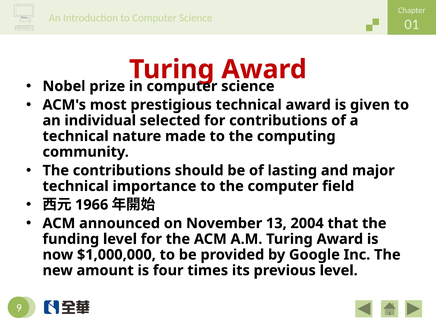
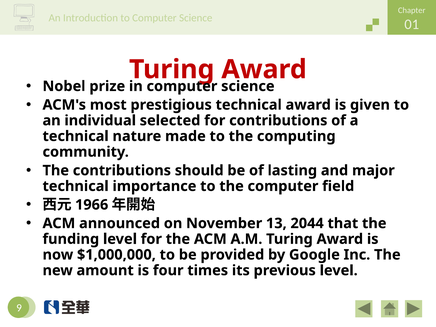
2004: 2004 -> 2044
